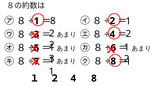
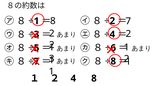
8 1: 1 -> 7
